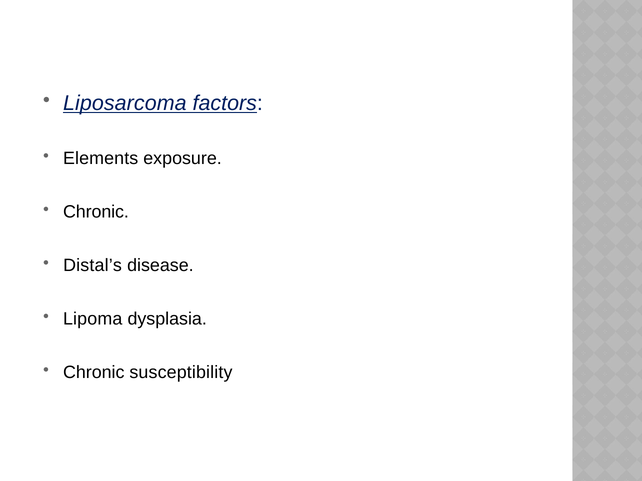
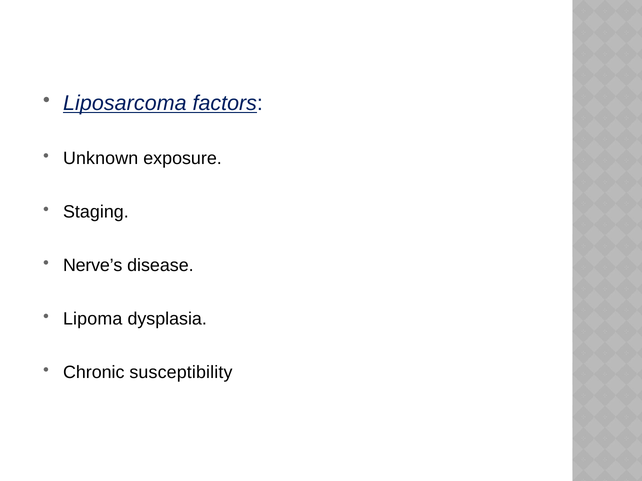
Elements: Elements -> Unknown
Chronic at (96, 212): Chronic -> Staging
Distal’s: Distal’s -> Nerve’s
